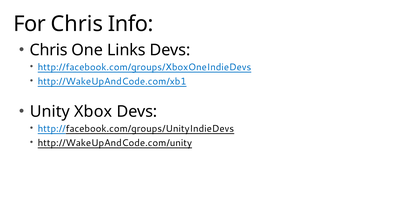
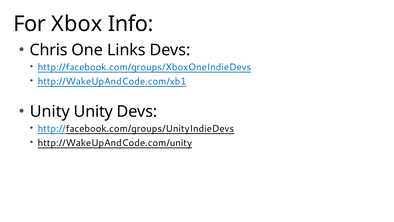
For Chris: Chris -> Xbox
Unity Xbox: Xbox -> Unity
